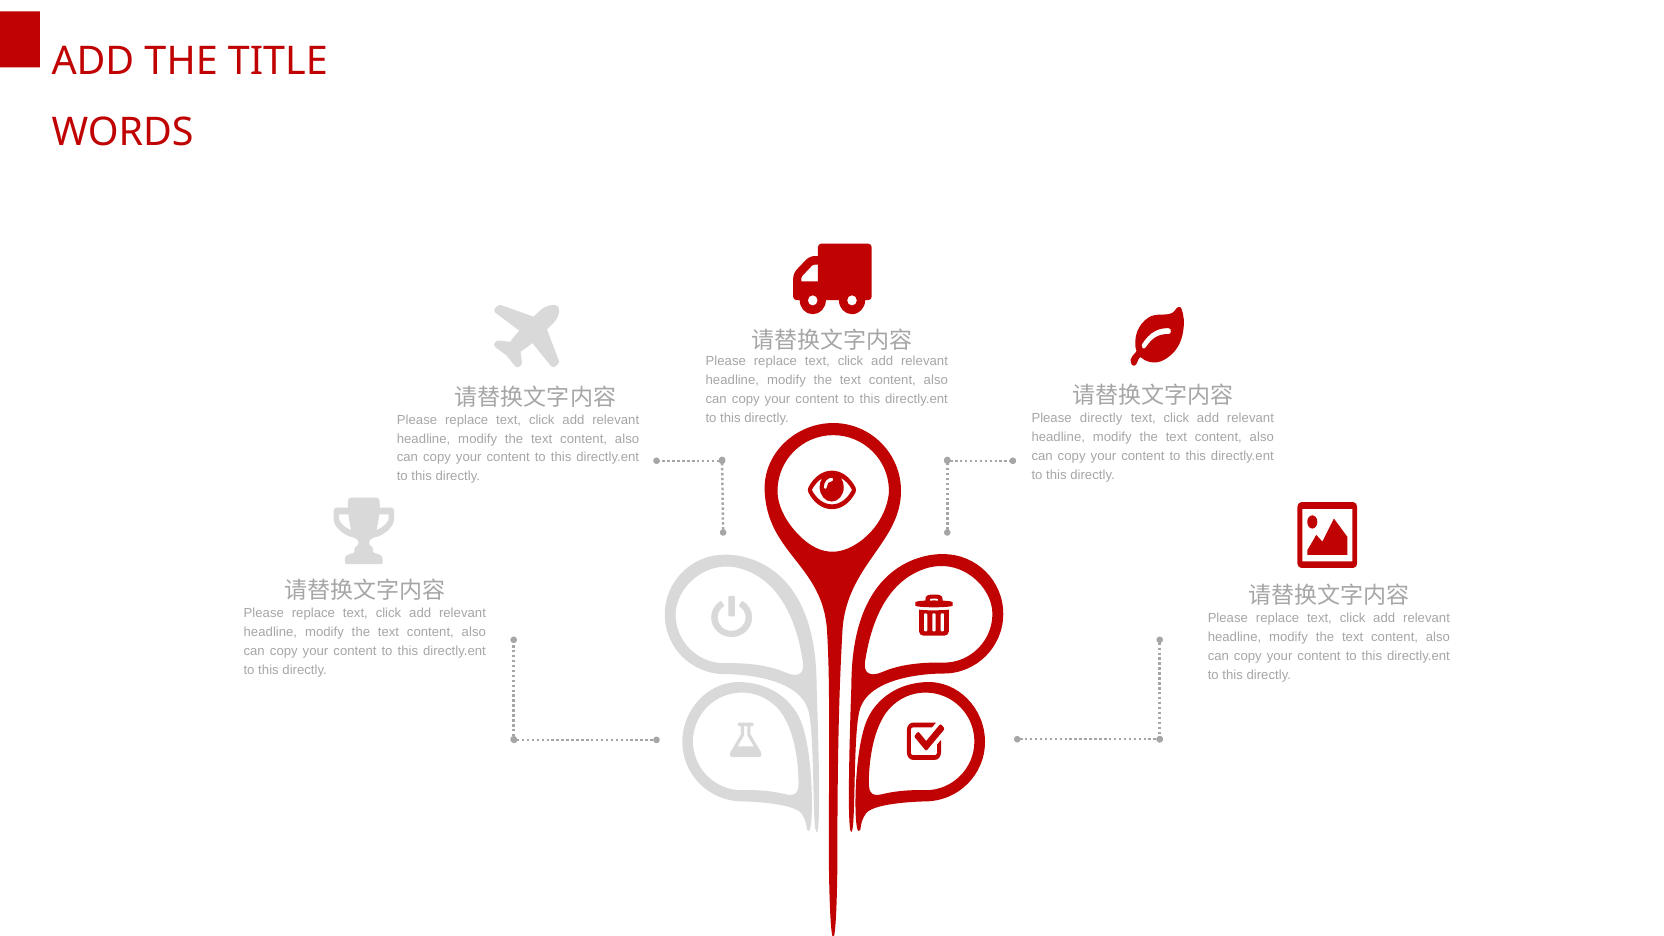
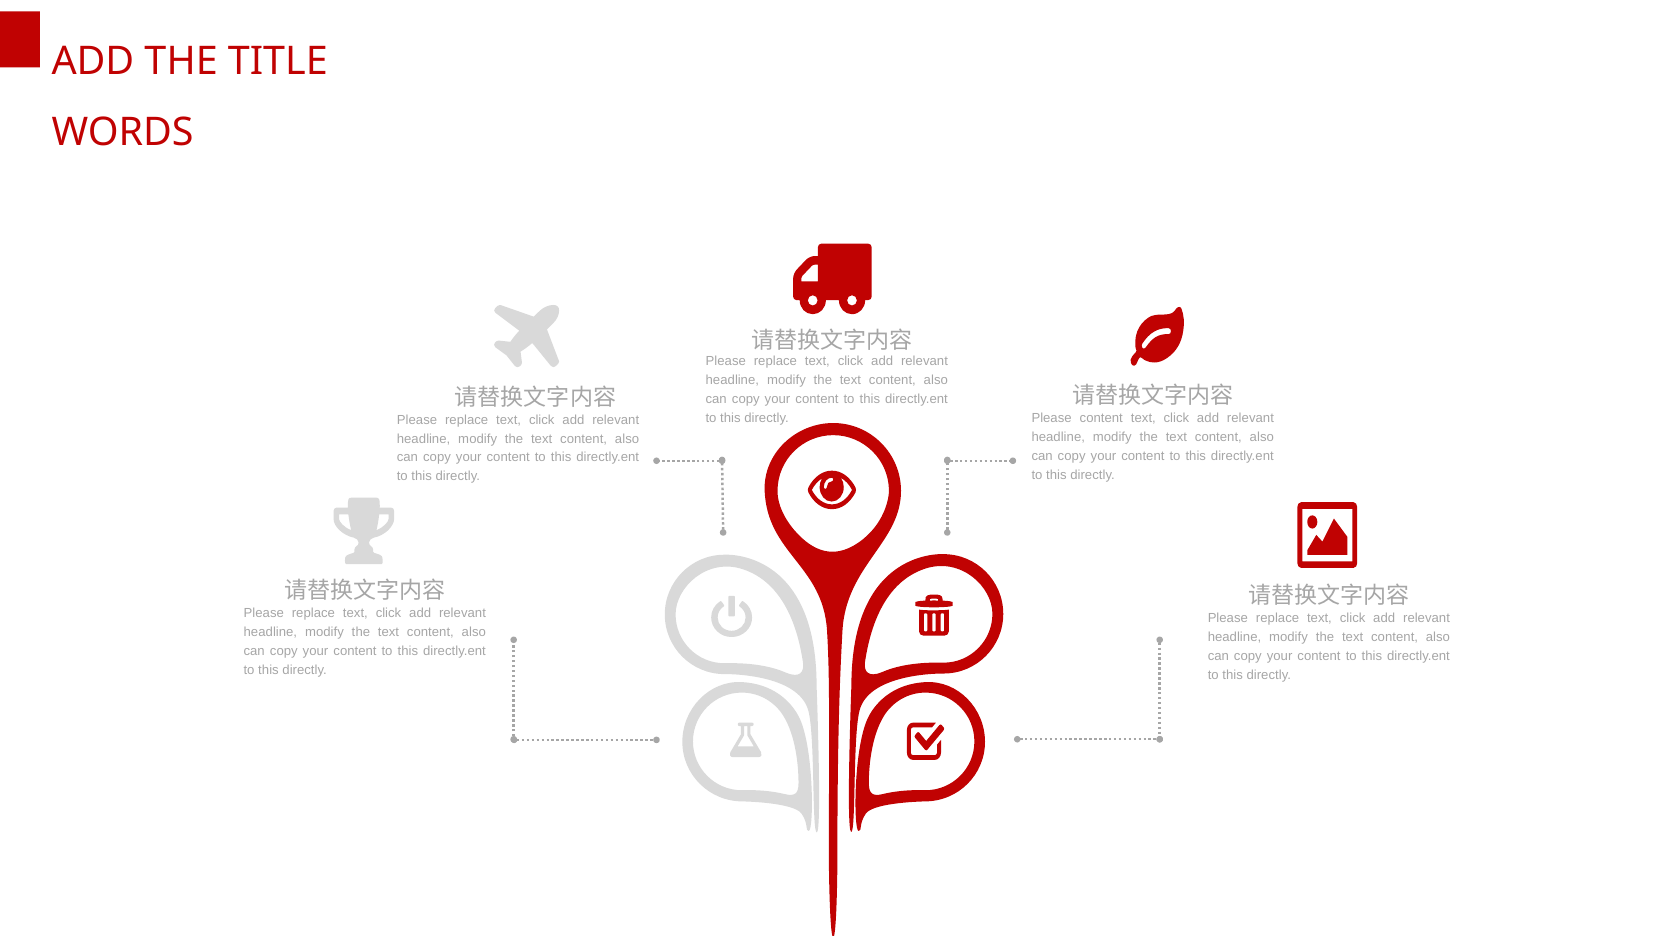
Please directly: directly -> content
